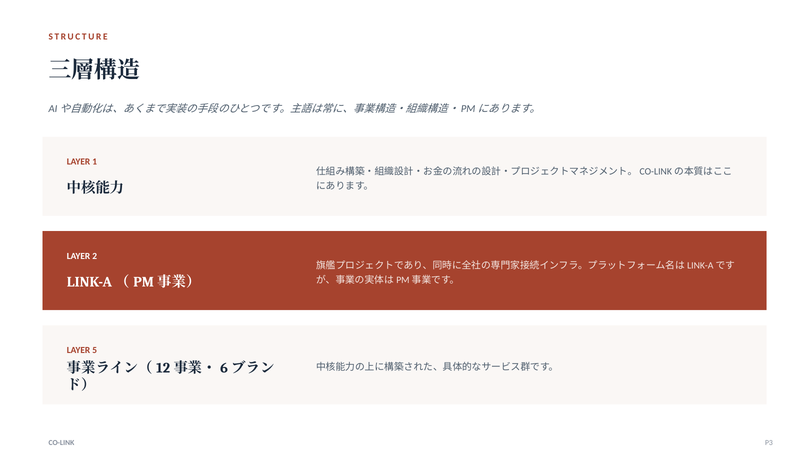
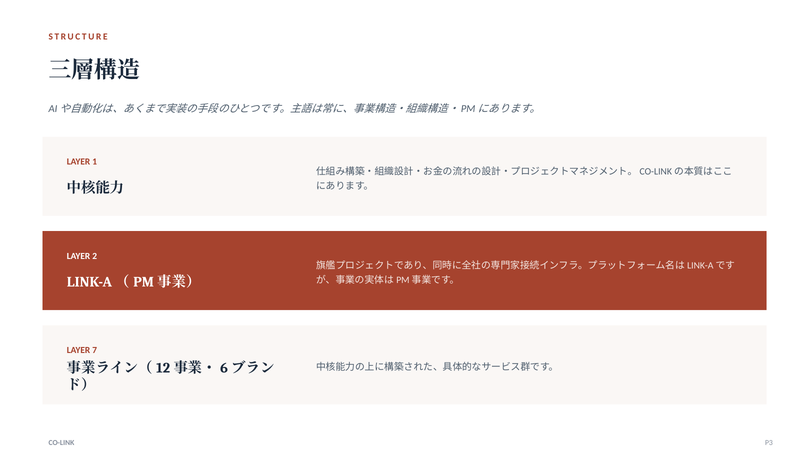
5: 5 -> 7
